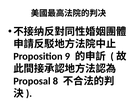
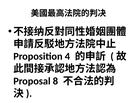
9: 9 -> 4
